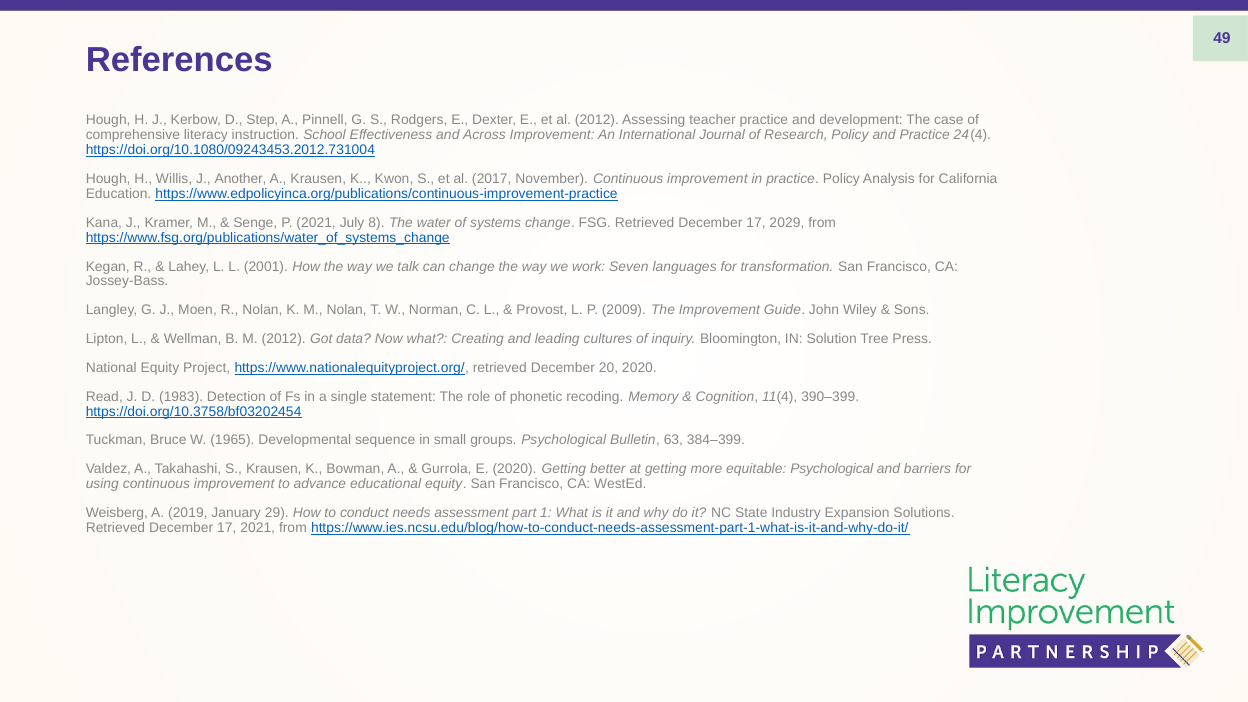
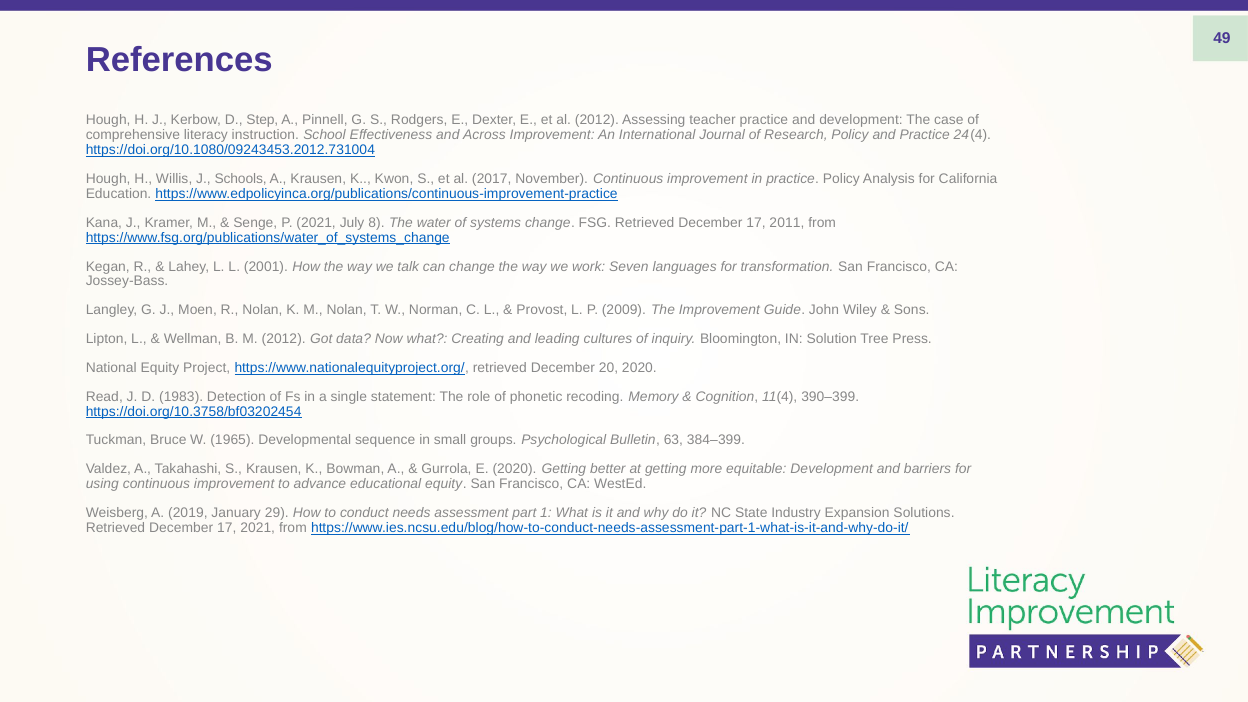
Another: Another -> Schools
2029: 2029 -> 2011
equitable Psychological: Psychological -> Development
